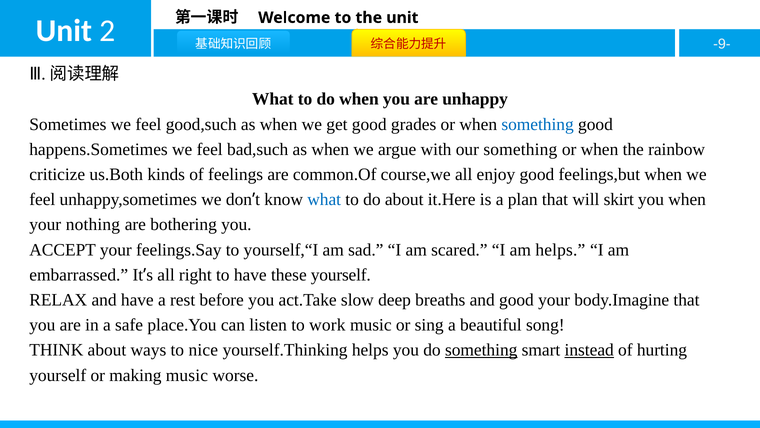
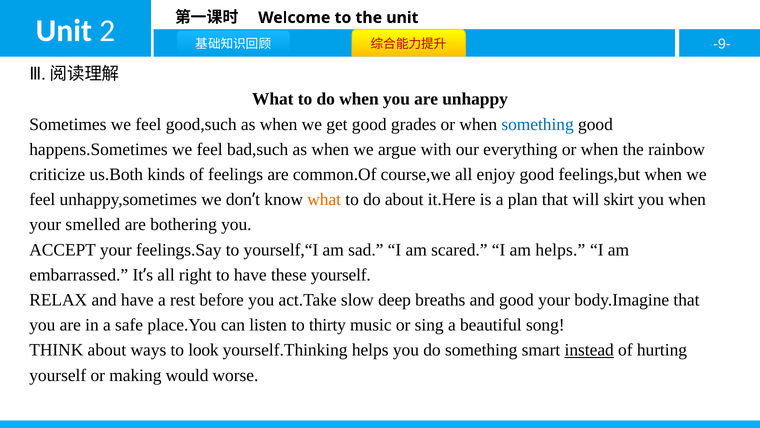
our something: something -> everything
what at (324, 199) colour: blue -> orange
nothing: nothing -> smelled
work: work -> thirty
nice: nice -> look
something at (481, 350) underline: present -> none
making music: music -> would
